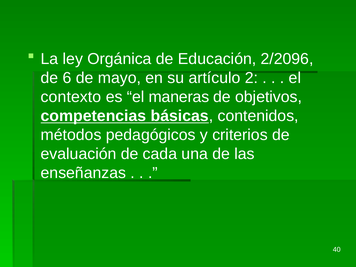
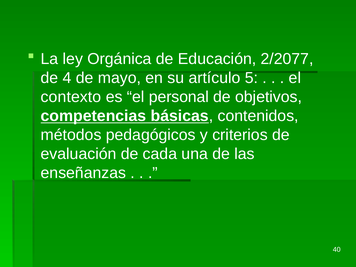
2/2096: 2/2096 -> 2/2077
6: 6 -> 4
2: 2 -> 5
maneras: maneras -> personal
